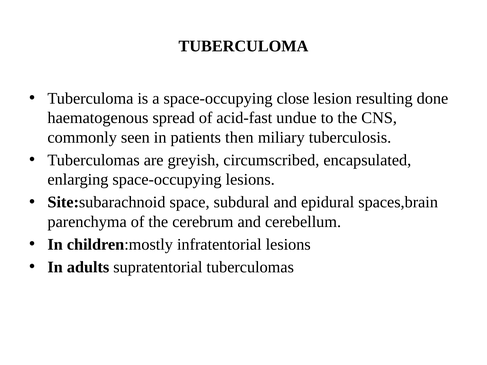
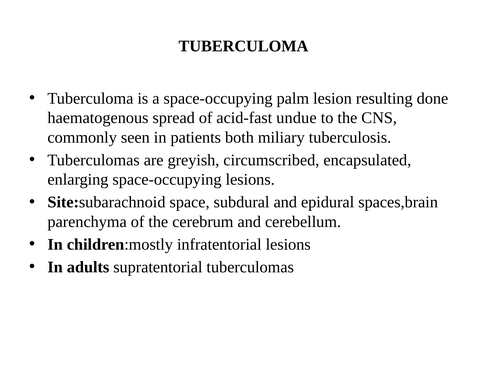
close: close -> palm
then: then -> both
